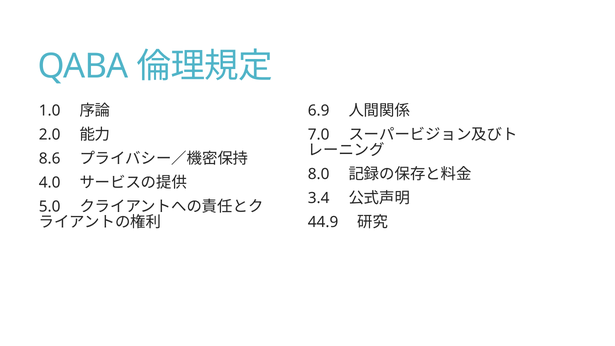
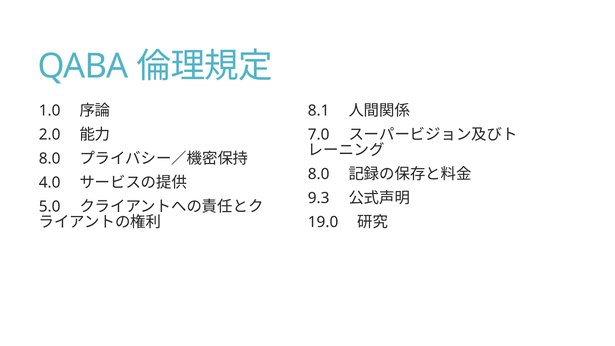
6.9: 6.9 -> 8.1
8.6 at (50, 159): 8.6 -> 8.0
3.4: 3.4 -> 9.3
44.9: 44.9 -> 19.0
